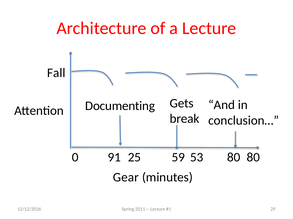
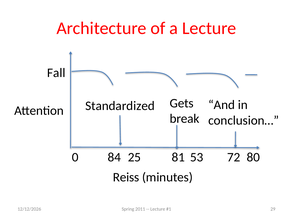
Documenting: Documenting -> Standardized
91: 91 -> 84
59: 59 -> 81
53 80: 80 -> 72
Gear: Gear -> Reiss
